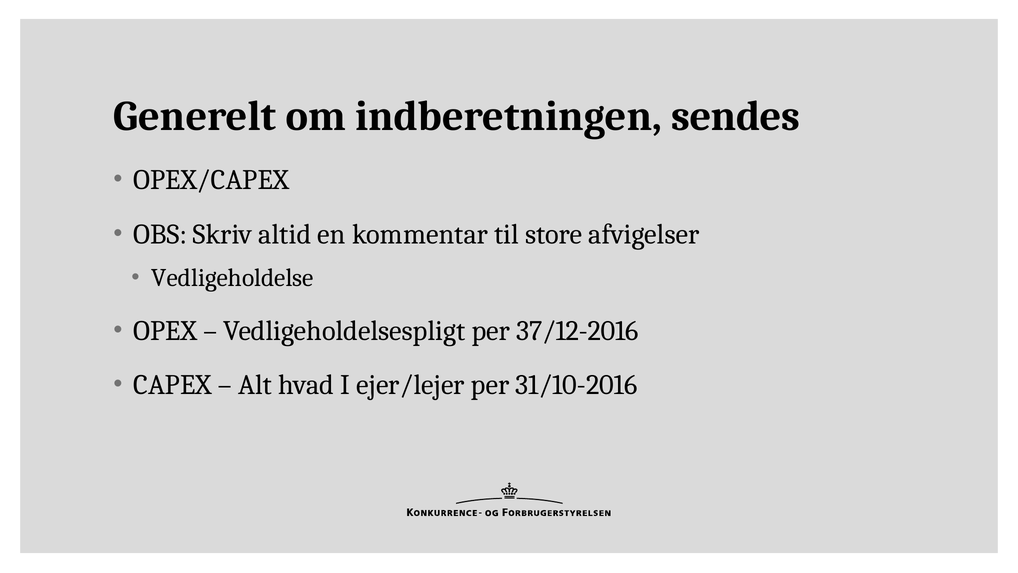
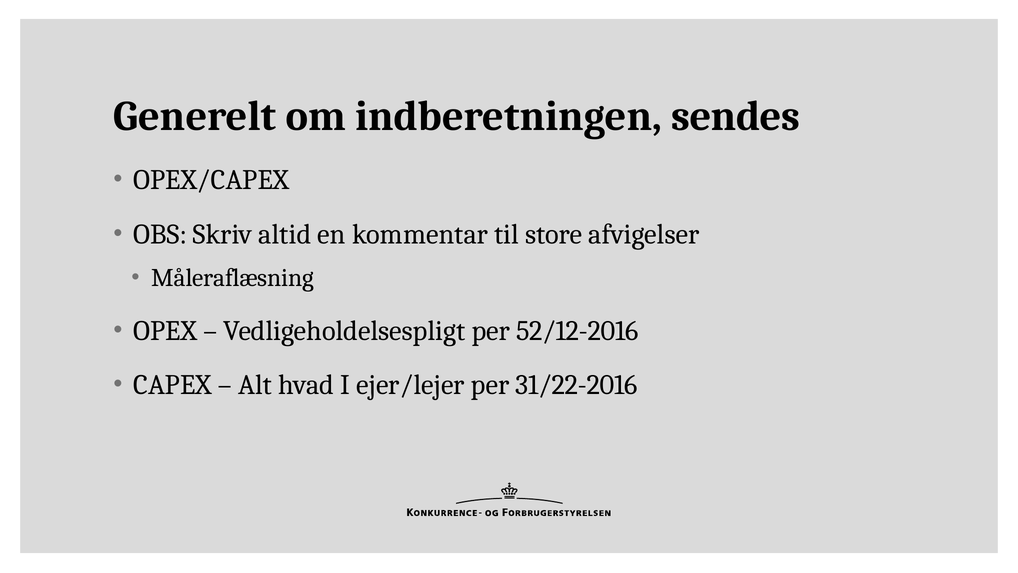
Vedligeholdelse: Vedligeholdelse -> Måleraflæsning
37/12-2016: 37/12-2016 -> 52/12-2016
31/10-2016: 31/10-2016 -> 31/22-2016
